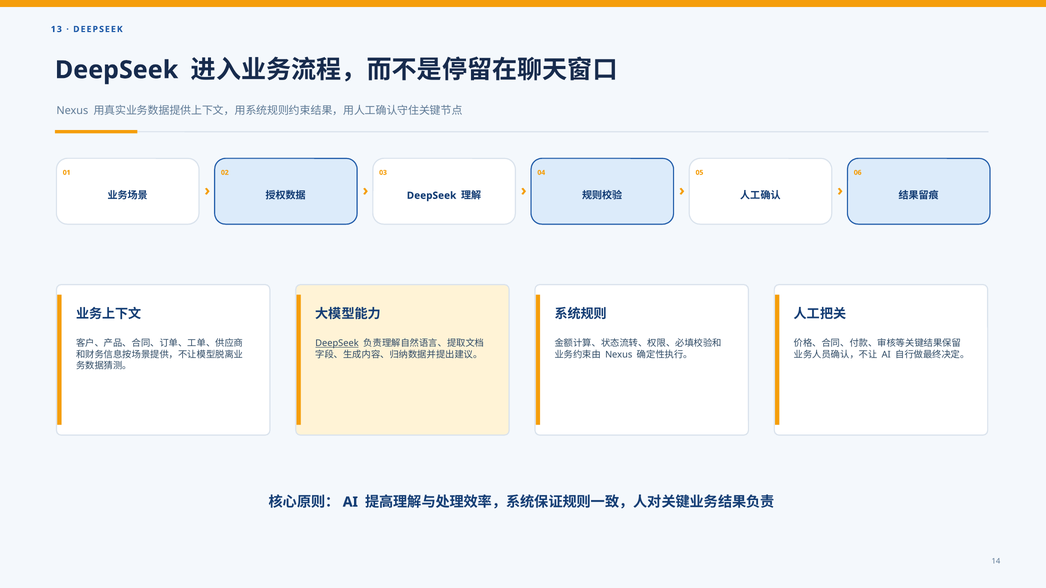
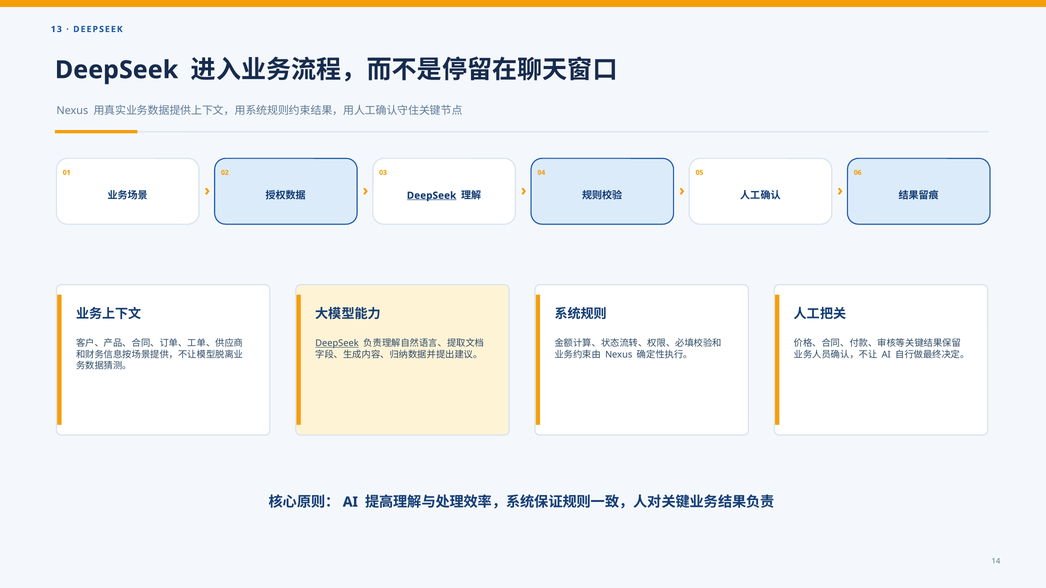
DeepSeek at (432, 196) underline: none -> present
